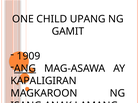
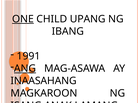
ONE underline: none -> present
GAMIT: GAMIT -> IBANG
1909: 1909 -> 1991
KAPALIGIRAN: KAPALIGIRAN -> INAASAHANG
